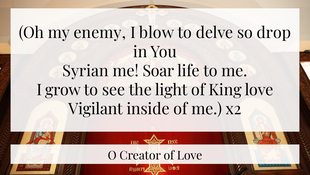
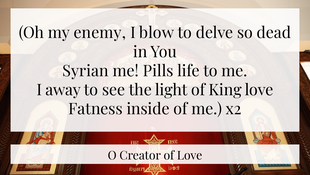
drop: drop -> dead
Soar: Soar -> Pills
grow: grow -> away
Vigilant: Vigilant -> Fatness
